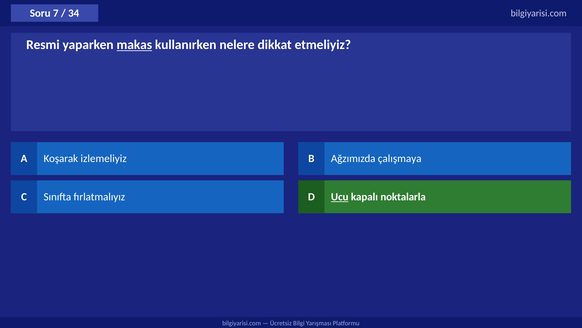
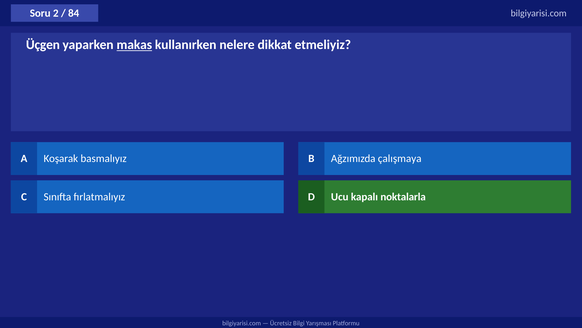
7: 7 -> 2
34: 34 -> 84
Resmi: Resmi -> Üçgen
izlemeliyiz: izlemeliyiz -> basmalıyız
Ucu underline: present -> none
